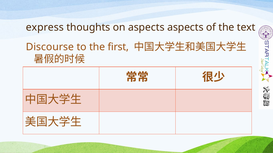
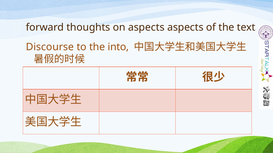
express: express -> forward
first: first -> into
